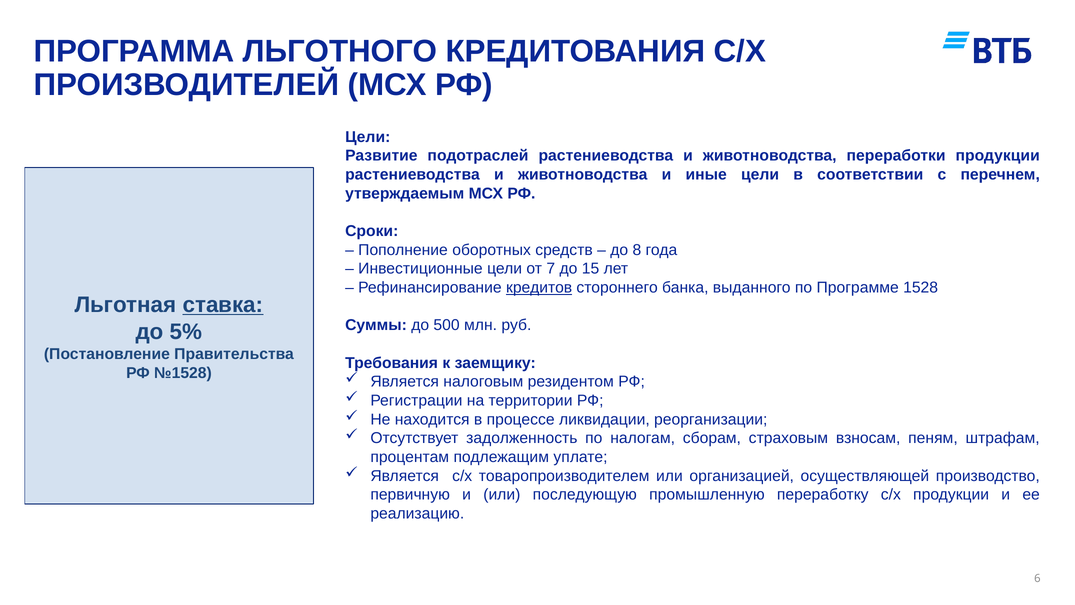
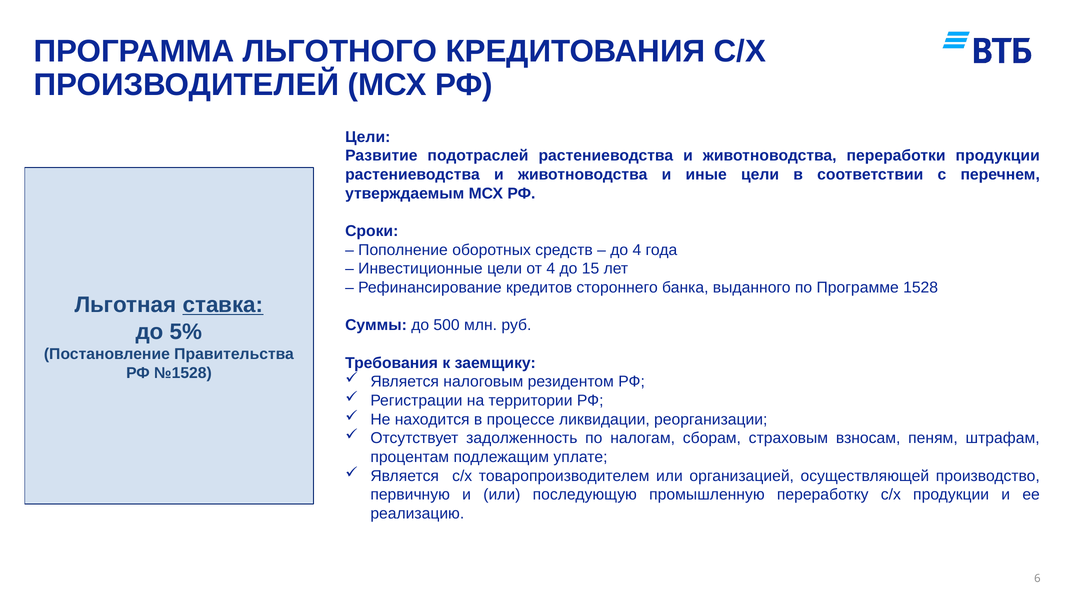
до 8: 8 -> 4
от 7: 7 -> 4
кредитов underline: present -> none
